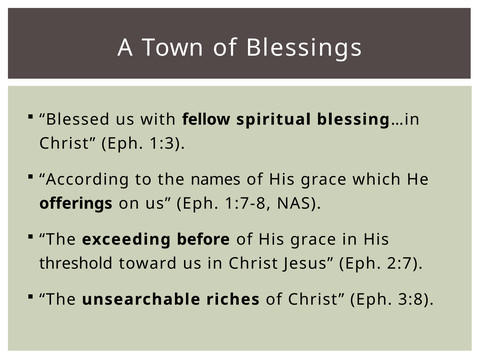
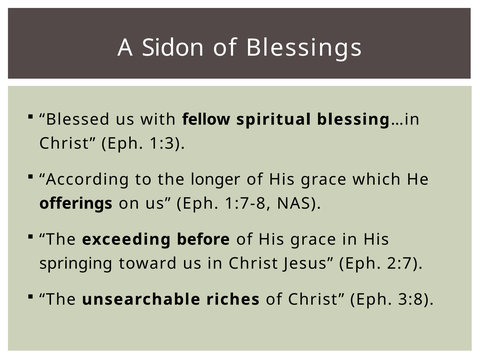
Town: Town -> Sidon
names: names -> longer
threshold: threshold -> springing
